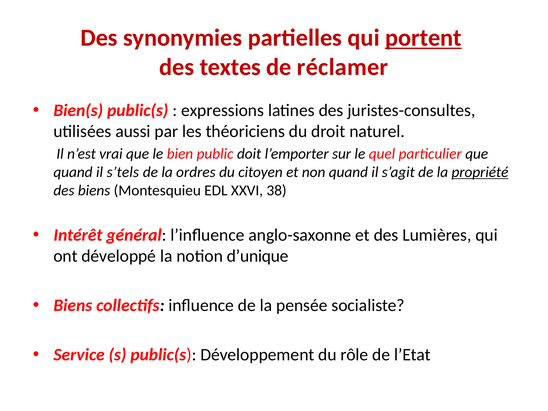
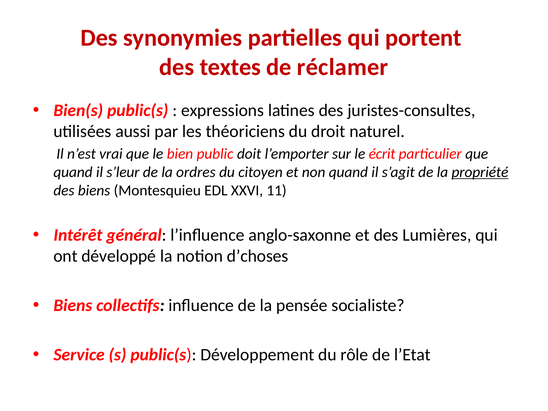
portent underline: present -> none
quel: quel -> écrit
s’tels: s’tels -> s’leur
38: 38 -> 11
d’unique: d’unique -> d’choses
